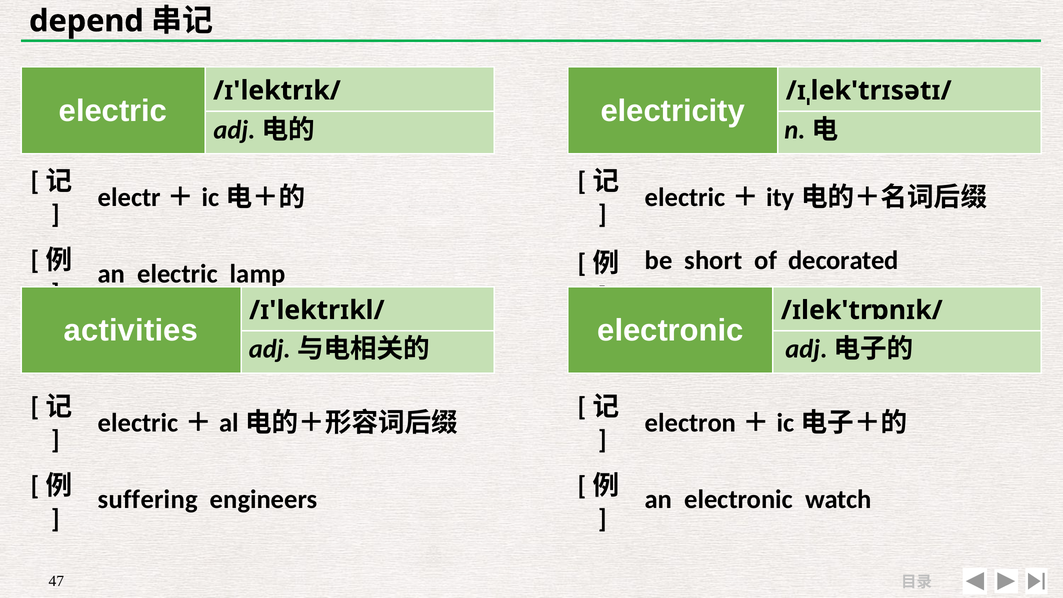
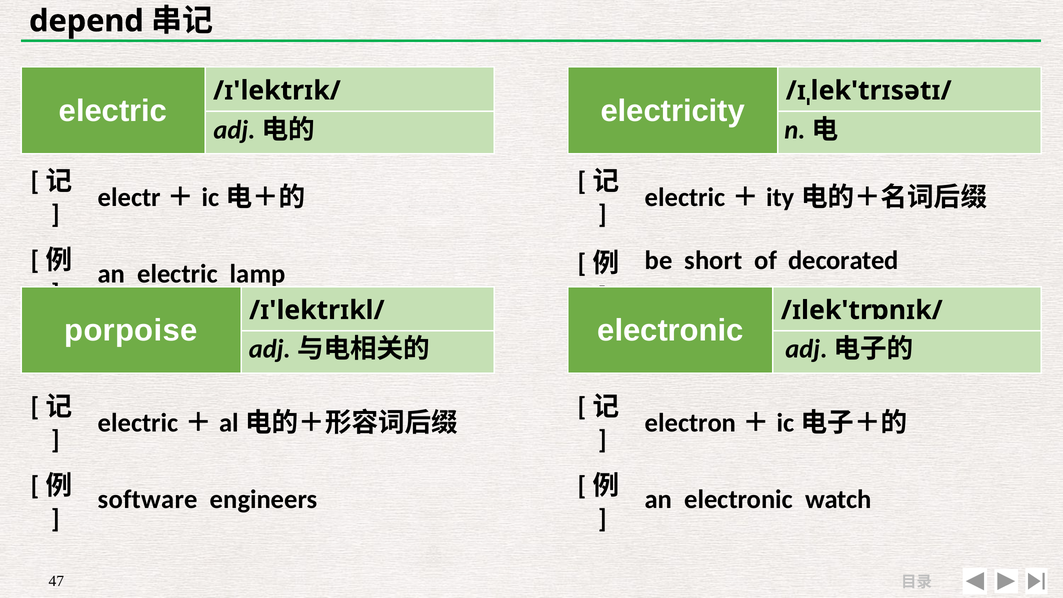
activities: activities -> porpoise
suffering: suffering -> software
